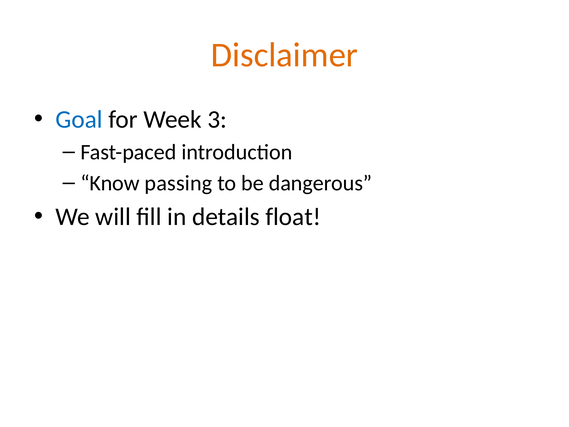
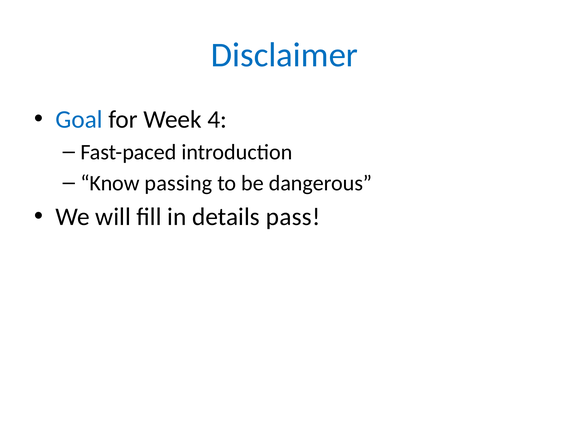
Disclaimer colour: orange -> blue
3: 3 -> 4
float: float -> pass
